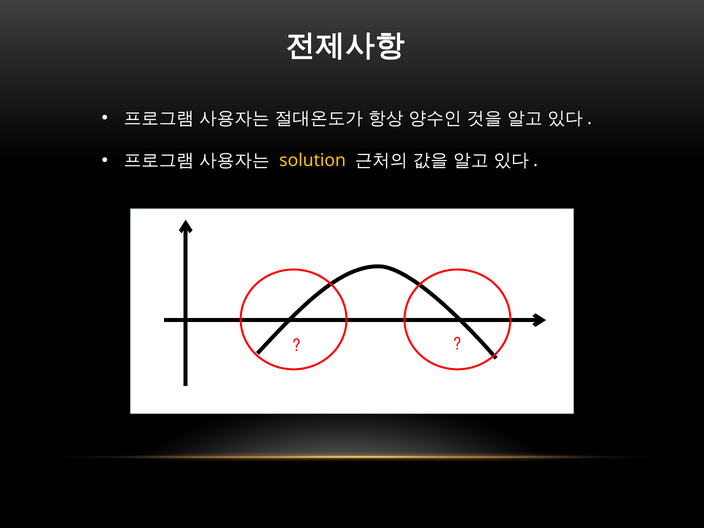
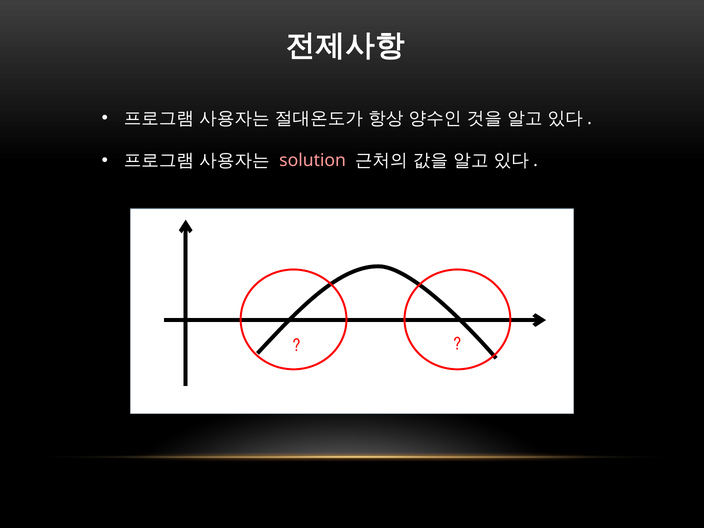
solution colour: yellow -> pink
